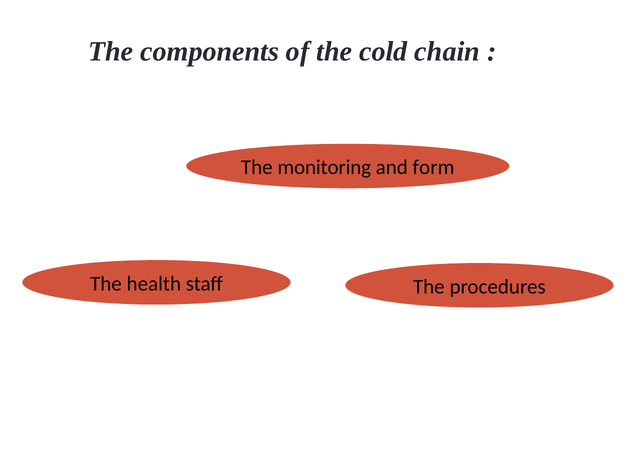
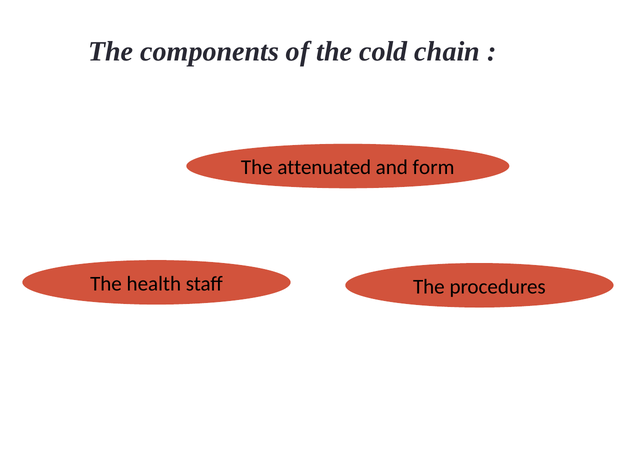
monitoring: monitoring -> attenuated
